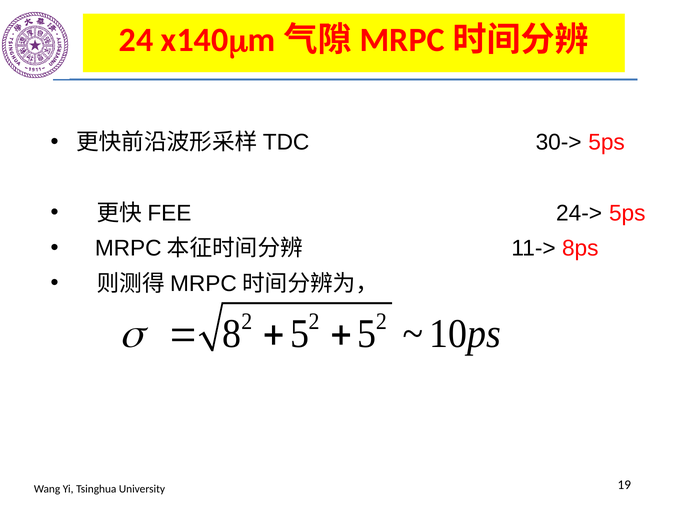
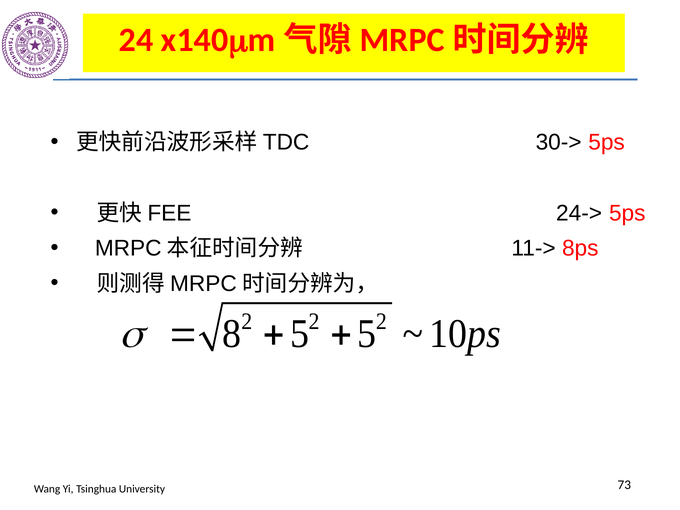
19: 19 -> 73
